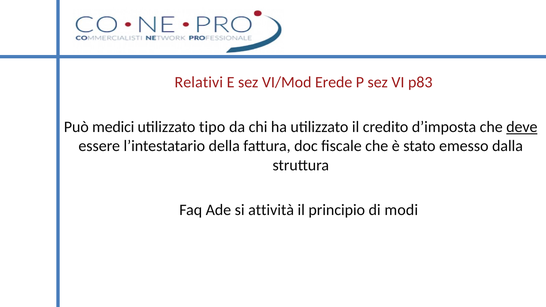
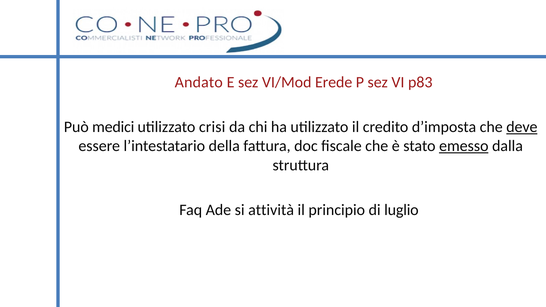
Relativi: Relativi -> Andato
tipo: tipo -> crisi
emesso underline: none -> present
modi: modi -> luglio
